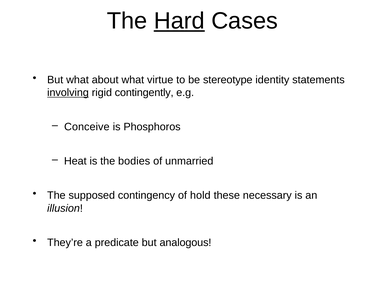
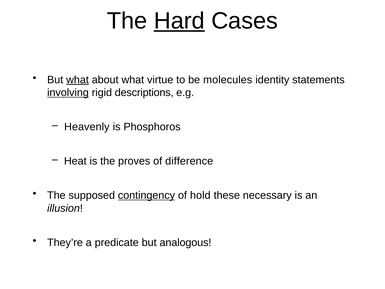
what at (78, 80) underline: none -> present
stereotype: stereotype -> molecules
contingently: contingently -> descriptions
Conceive: Conceive -> Heavenly
bodies: bodies -> proves
unmarried: unmarried -> difference
contingency underline: none -> present
